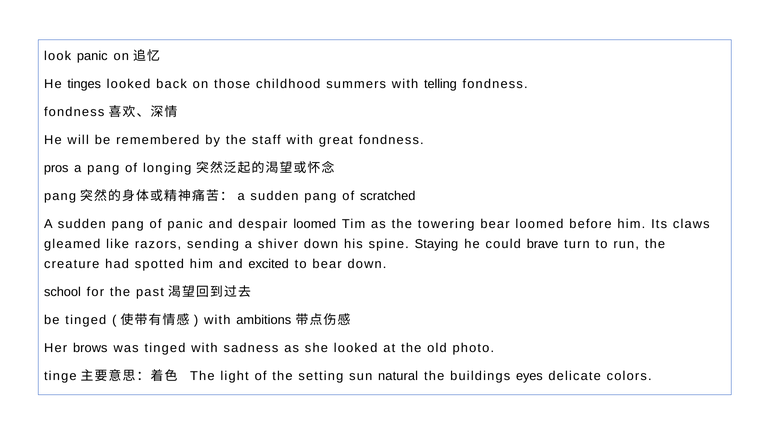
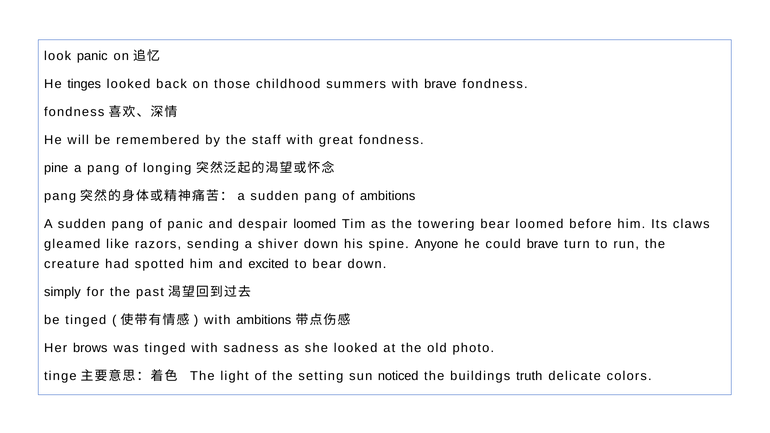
with telling: telling -> brave
pros: pros -> pine
of scratched: scratched -> ambitions
Staying: Staying -> Anyone
school: school -> simply
natural: natural -> noticed
eyes: eyes -> truth
